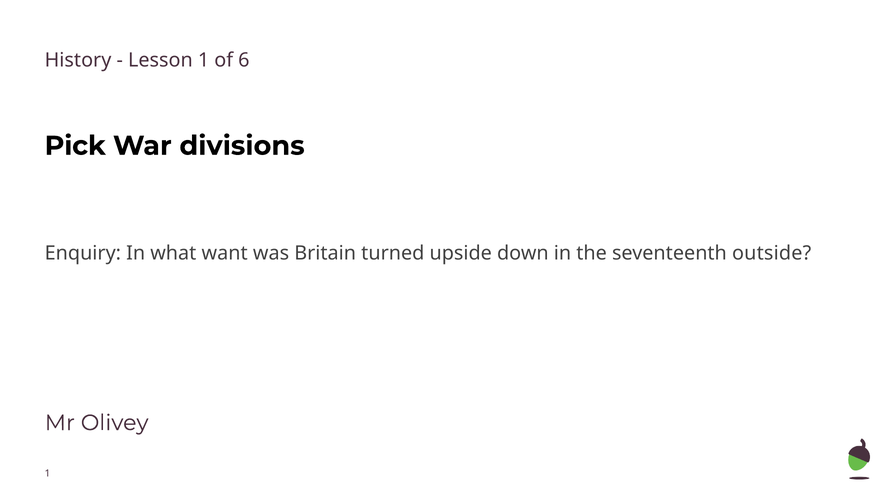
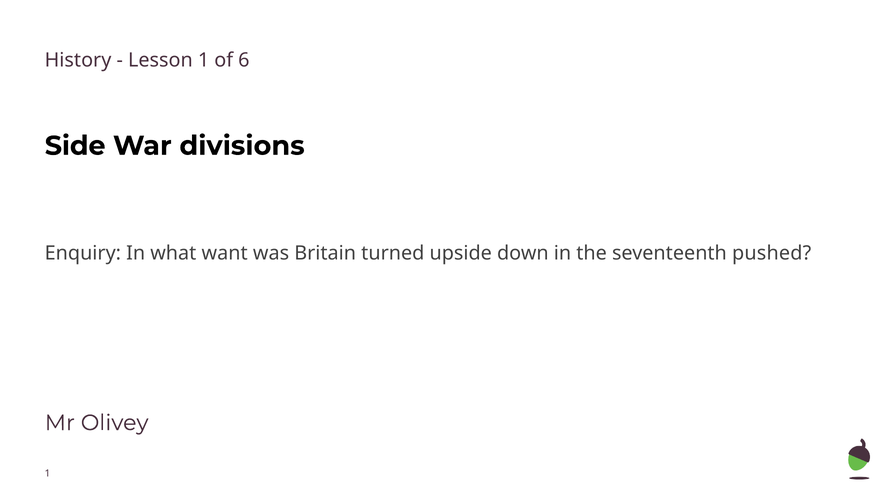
Pick: Pick -> Side
outside: outside -> pushed
